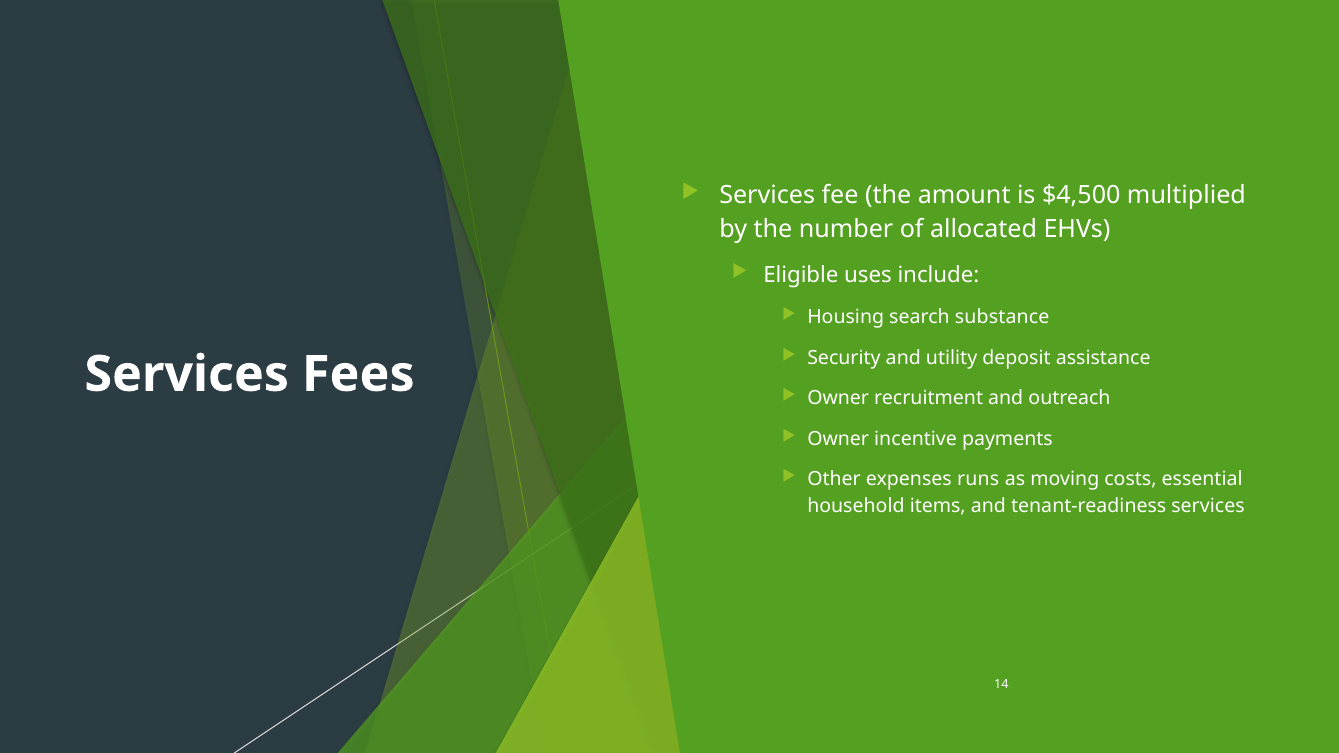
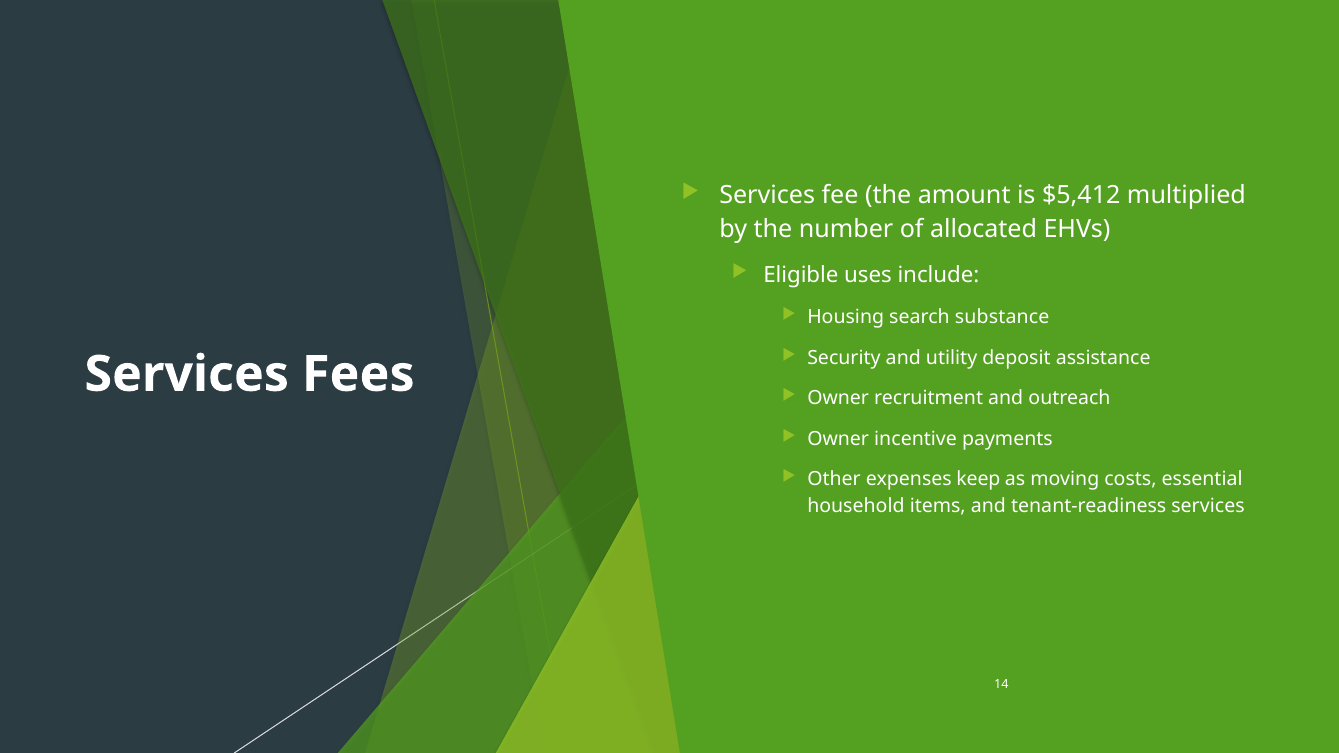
$4,500: $4,500 -> $5,412
runs: runs -> keep
